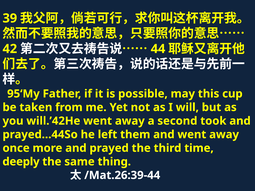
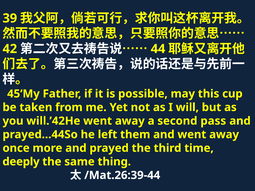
95‘My: 95‘My -> 45‘My
took: took -> pass
